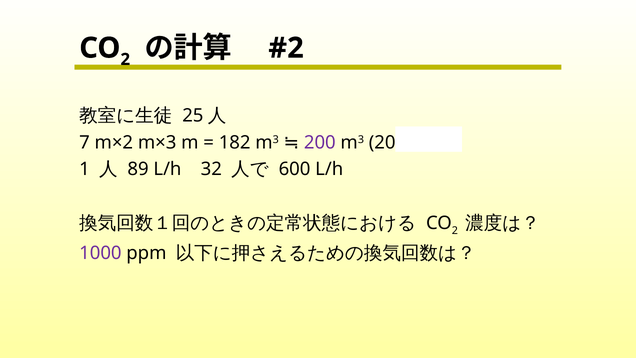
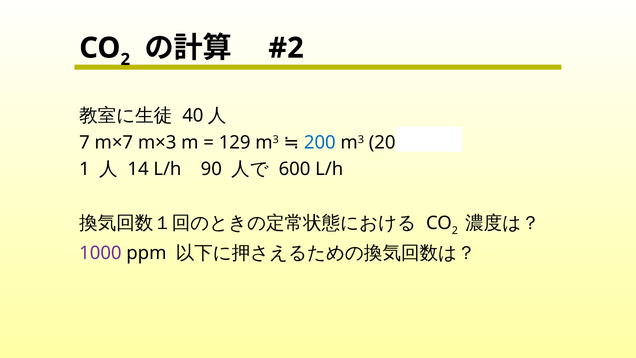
25: 25 -> 40
m×2: m×2 -> m×7
182: 182 -> 129
200 at (320, 142) colour: purple -> blue
89: 89 -> 14
32: 32 -> 90
